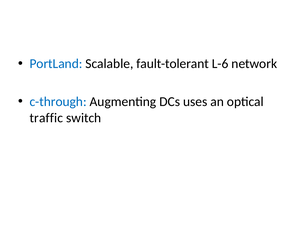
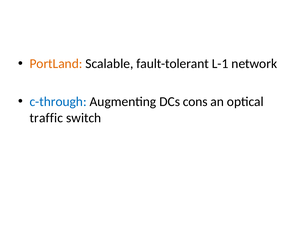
PortLand colour: blue -> orange
L-6: L-6 -> L-1
uses: uses -> cons
